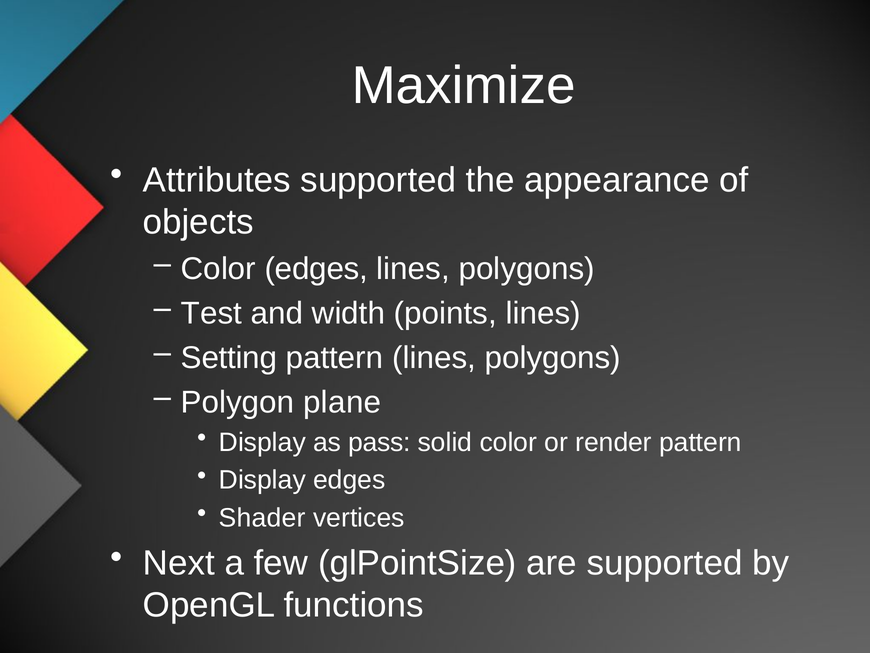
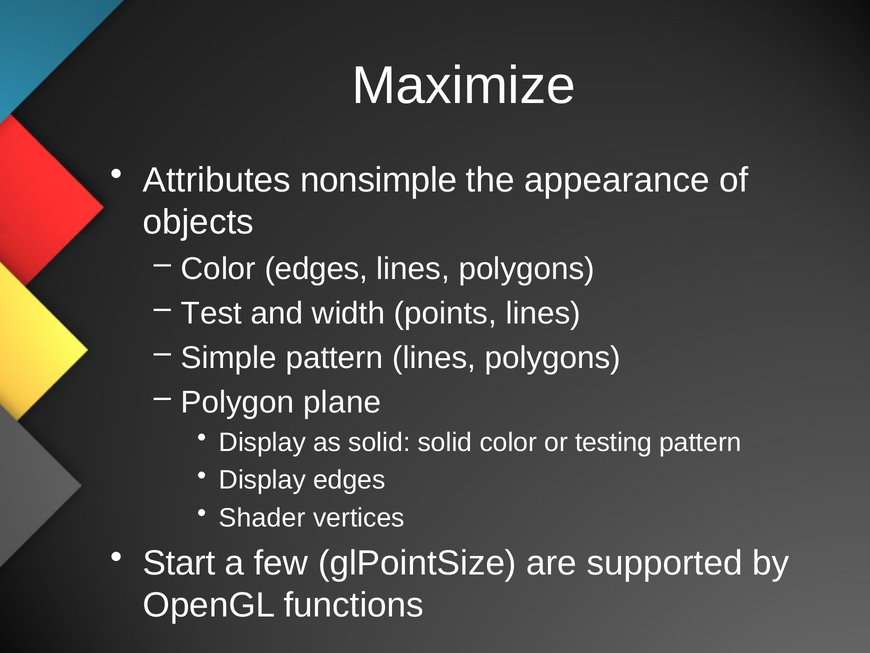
Attributes supported: supported -> nonsimple
Setting: Setting -> Simple
as pass: pass -> solid
render: render -> testing
Next: Next -> Start
